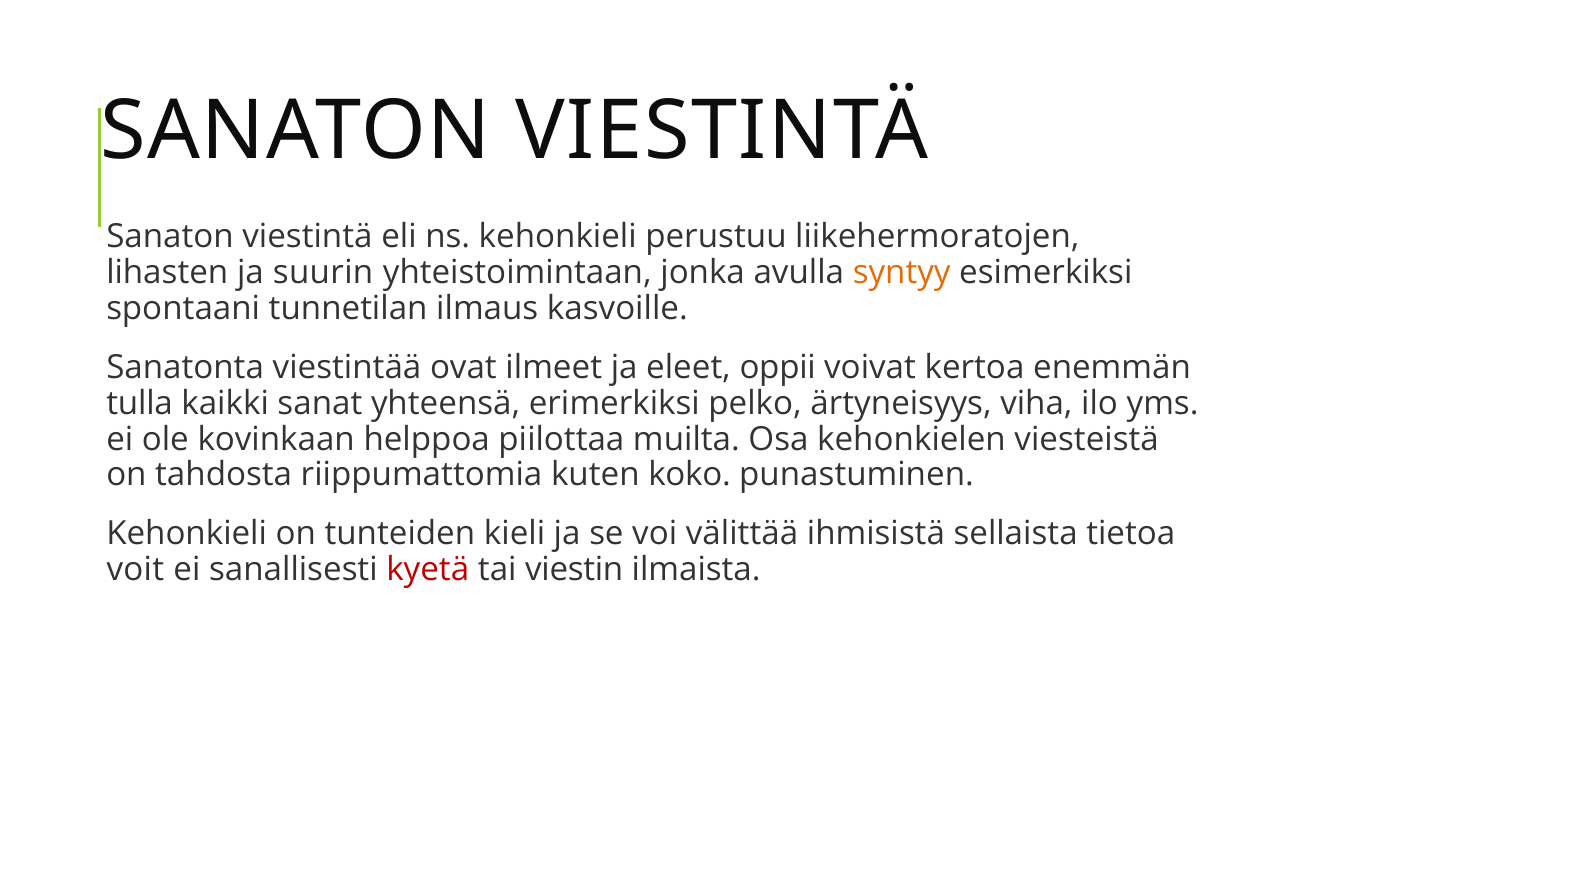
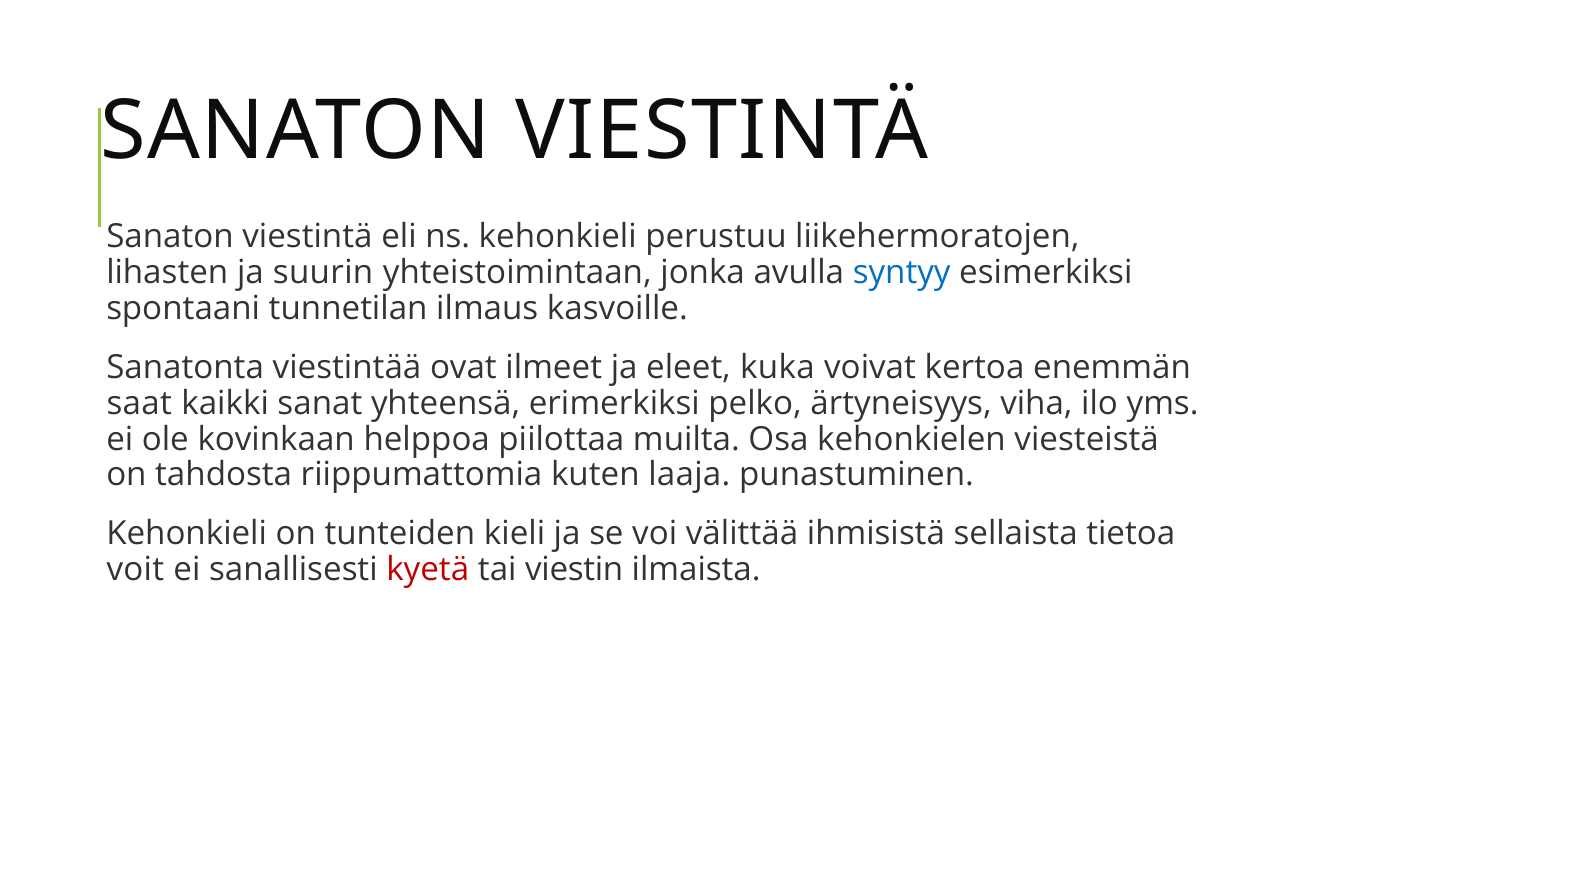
syntyy colour: orange -> blue
oppii: oppii -> kuka
tulla: tulla -> saat
koko: koko -> laaja
